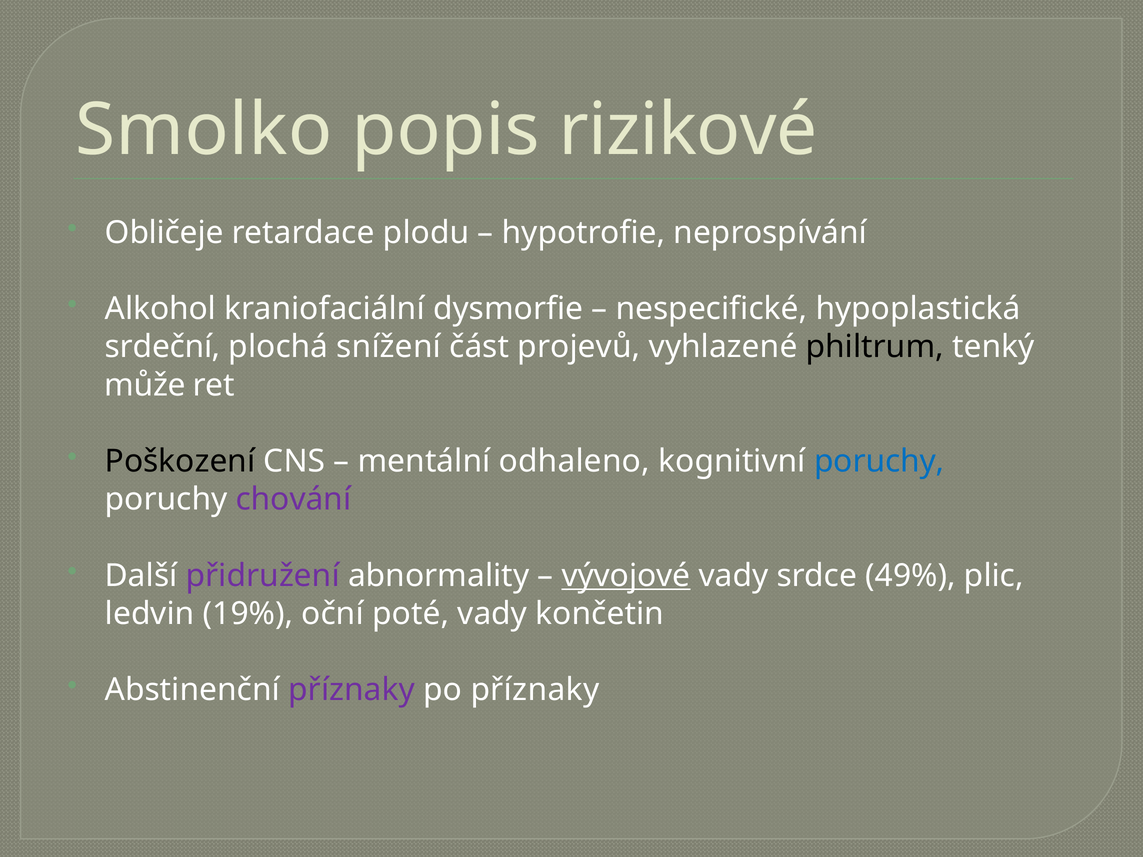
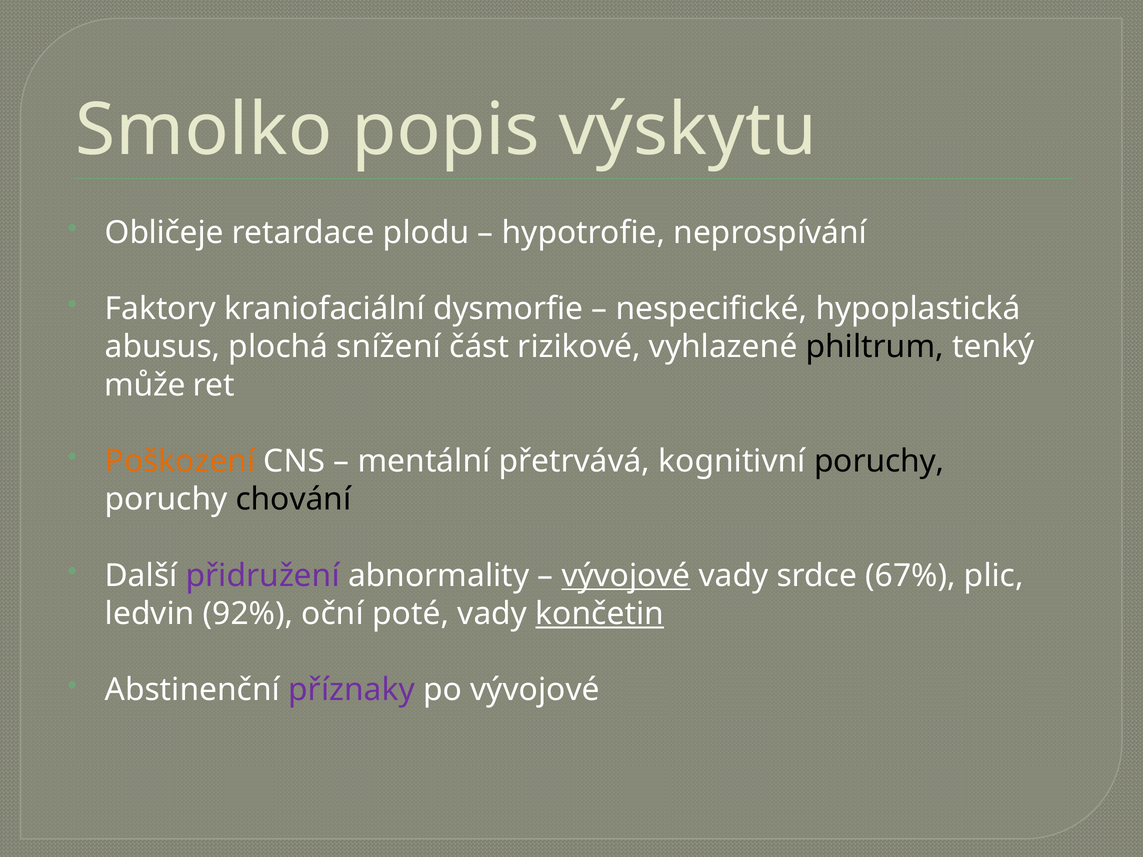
rizikové: rizikové -> výskytu
Alkohol: Alkohol -> Faktory
srdeční: srdeční -> abusus
projevů: projevů -> rizikové
Poškození colour: black -> orange
odhaleno: odhaleno -> přetrvává
poruchy at (879, 461) colour: blue -> black
chování colour: purple -> black
49%: 49% -> 67%
19%: 19% -> 92%
končetin underline: none -> present
po příznaky: příznaky -> vývojové
